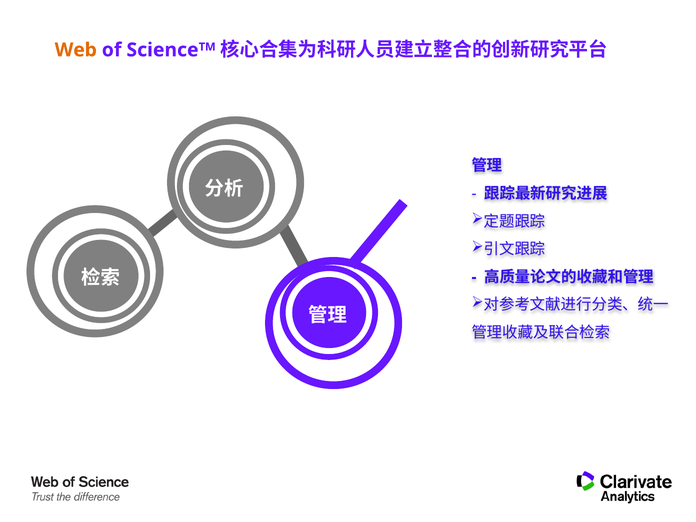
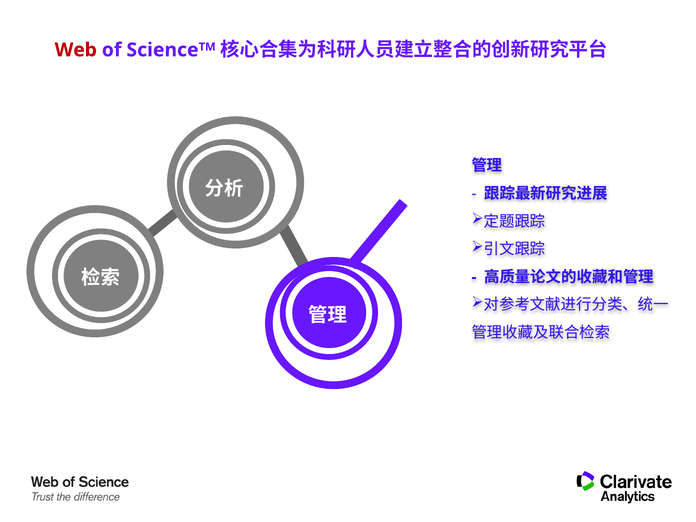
Web colour: orange -> red
